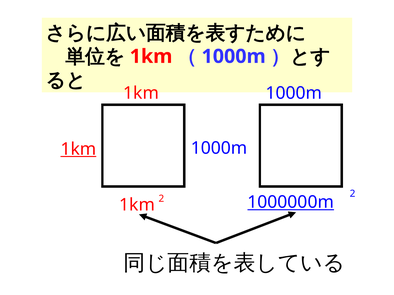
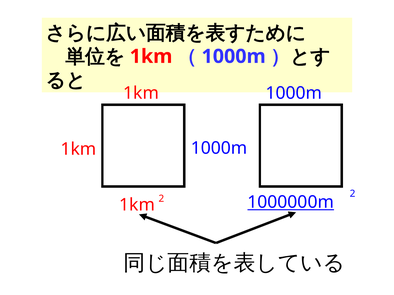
1km at (78, 149) underline: present -> none
